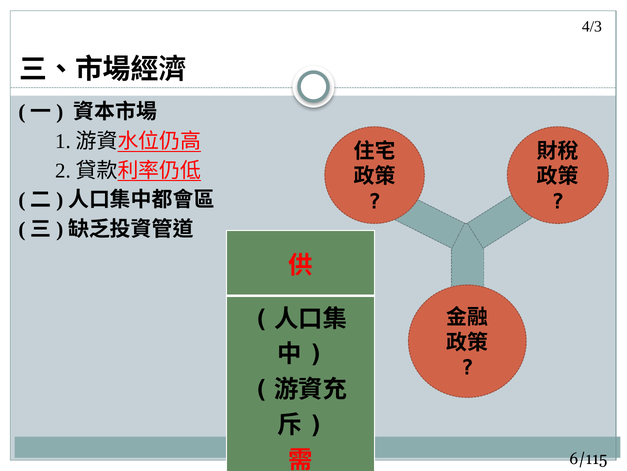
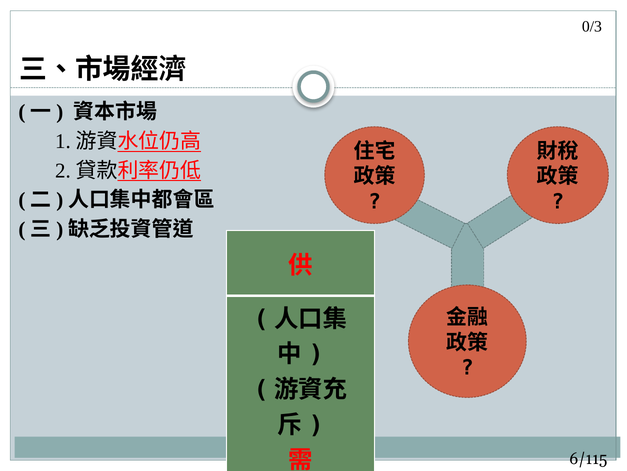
4/3: 4/3 -> 0/3
